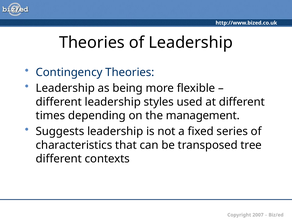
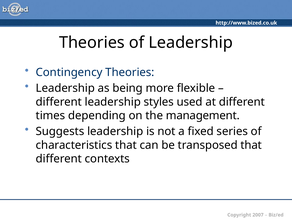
transposed tree: tree -> that
